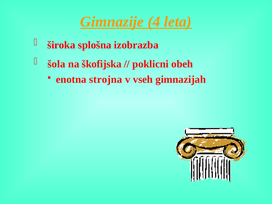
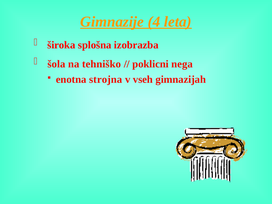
škofijska: škofijska -> tehniško
obeh: obeh -> nega
